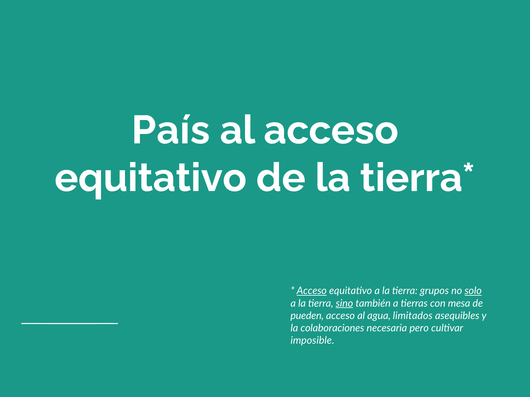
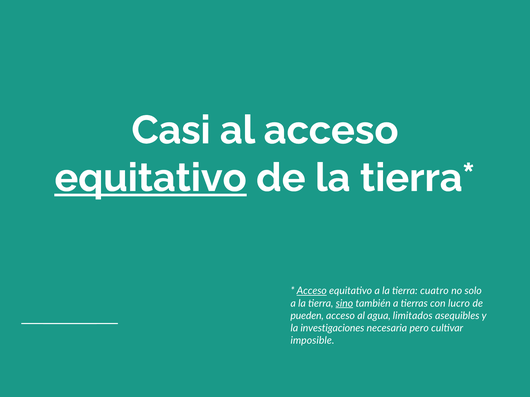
País: País -> Casi
equitativo at (151, 178) underline: none -> present
grupos: grupos -> cuatro
solo underline: present -> none
mesa: mesa -> lucro
colaboraciones: colaboraciones -> investigaciones
